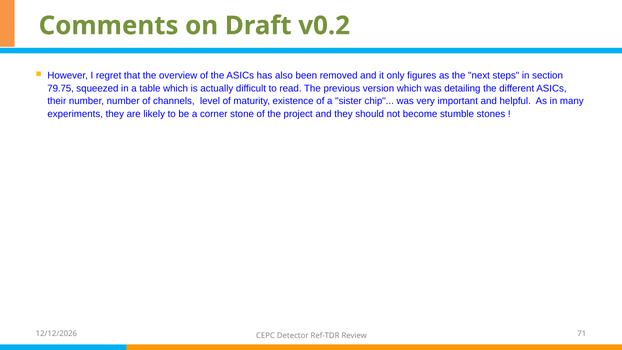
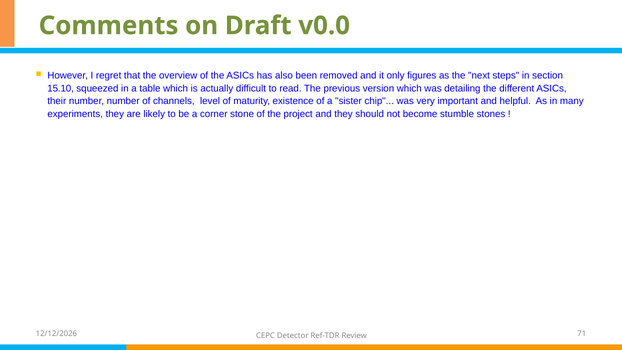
v0.2: v0.2 -> v0.0
79.75: 79.75 -> 15.10
